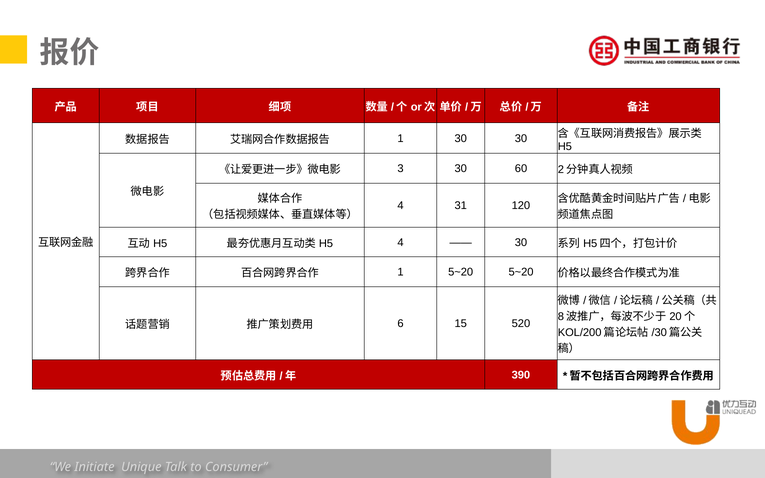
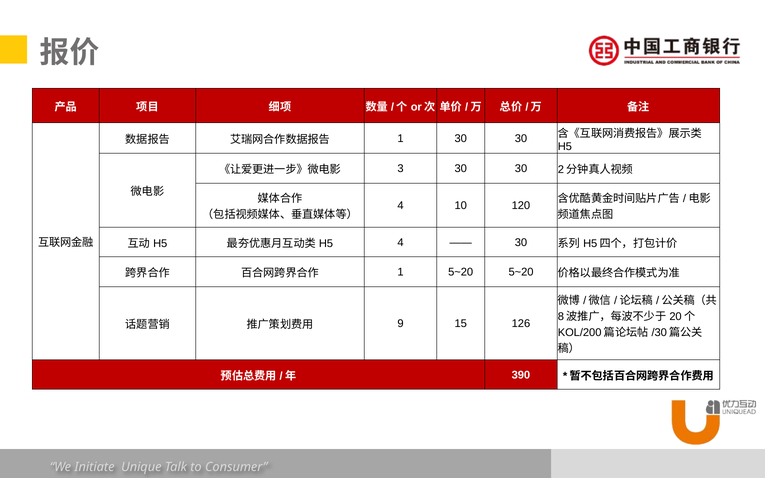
3 30 60: 60 -> 30
31: 31 -> 10
6: 6 -> 9
520: 520 -> 126
